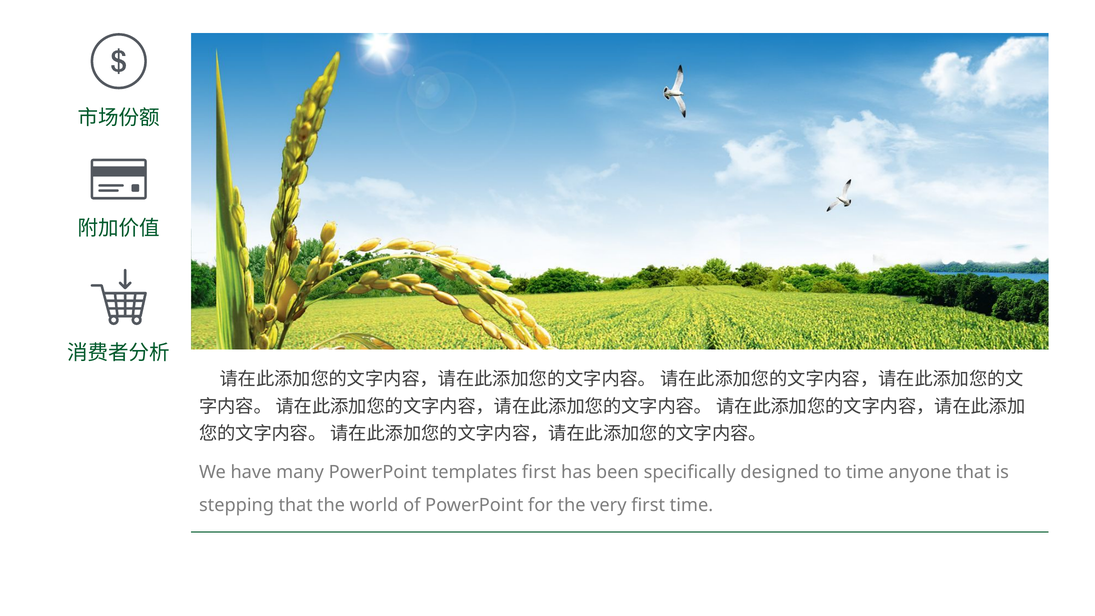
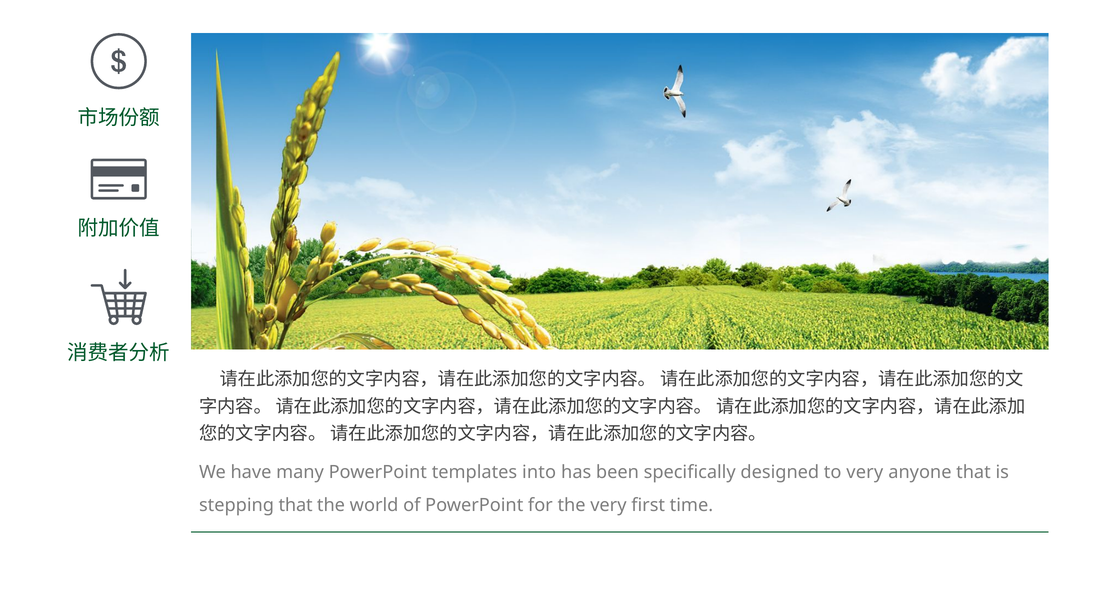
templates first: first -> into
to time: time -> very
